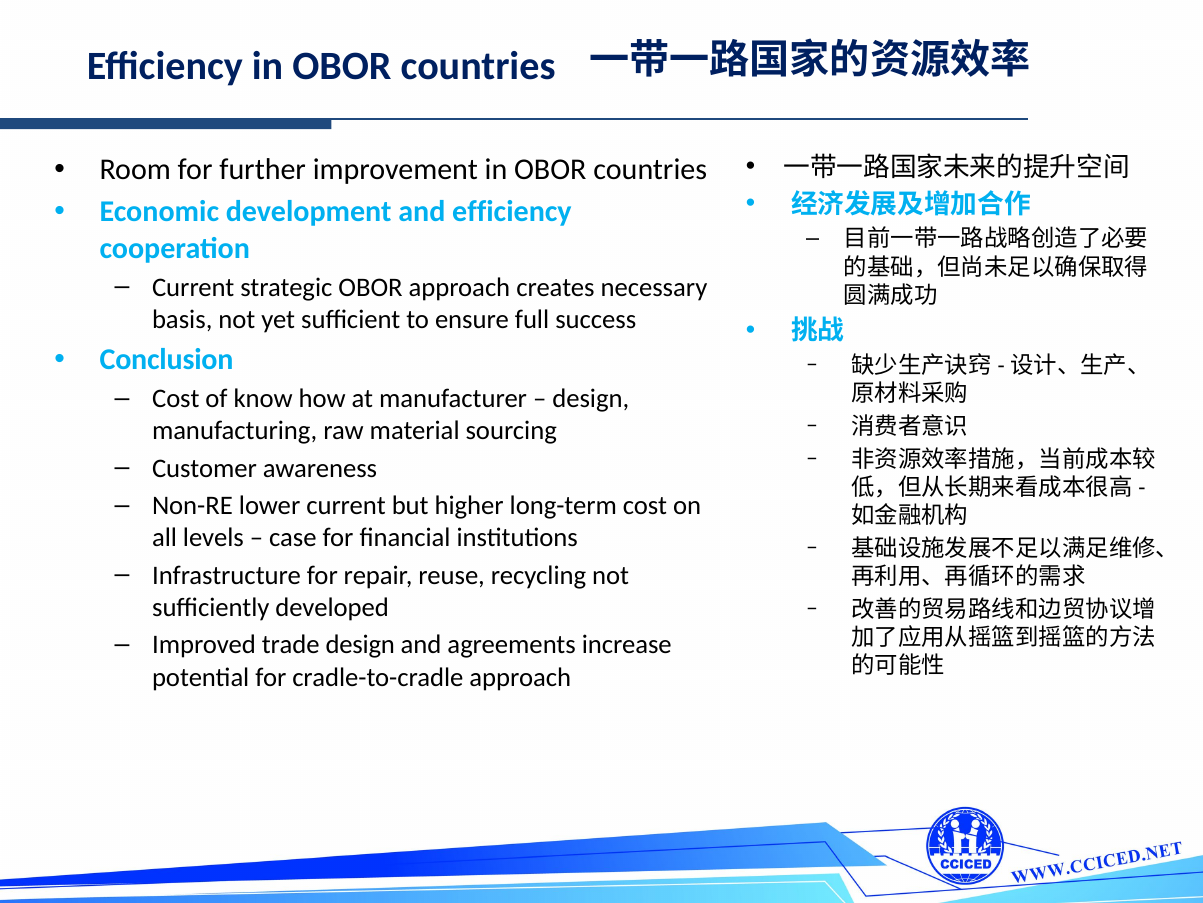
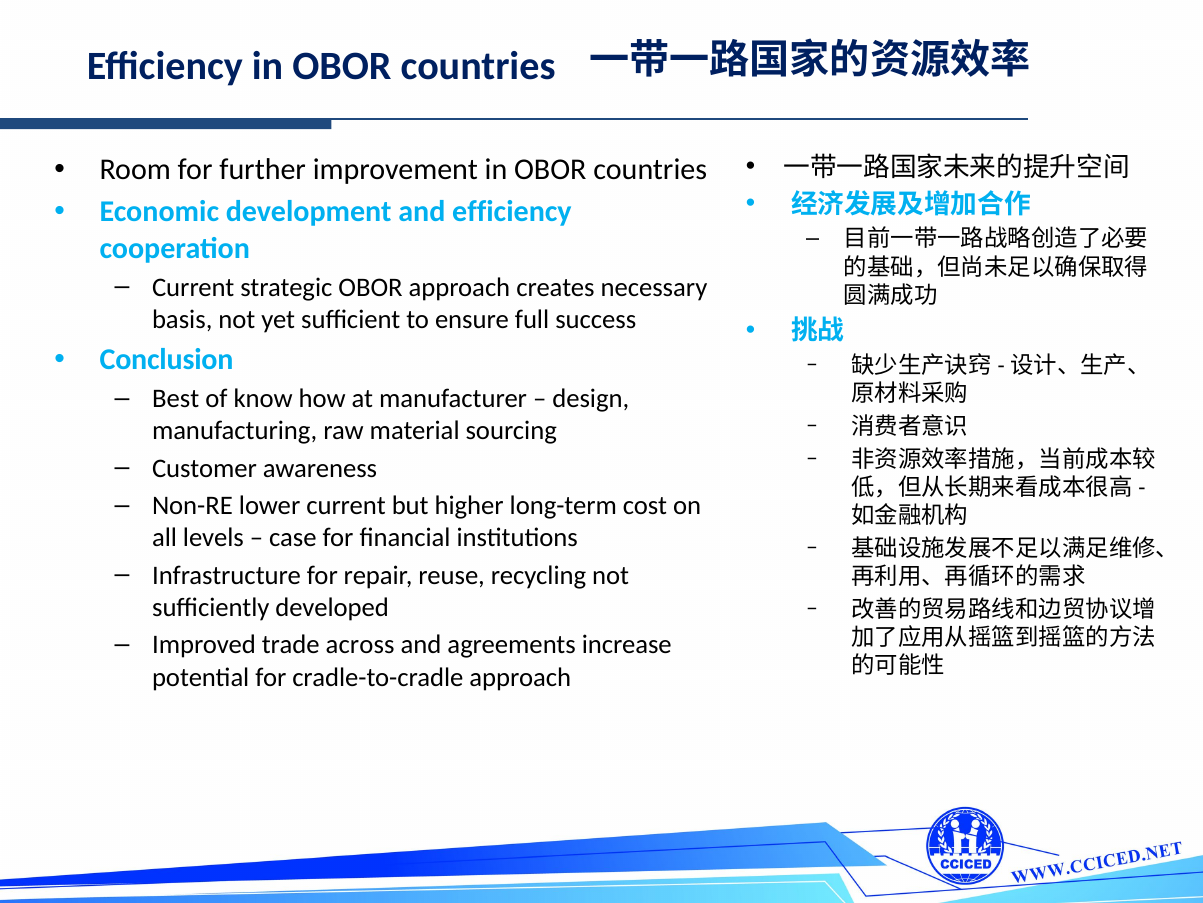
Cost at (176, 399): Cost -> Best
trade design: design -> across
